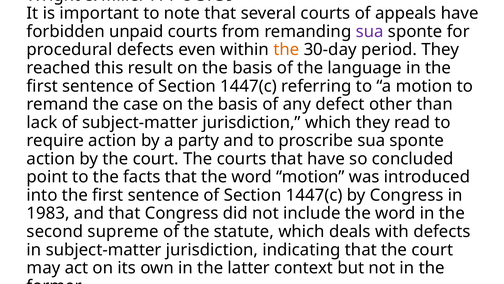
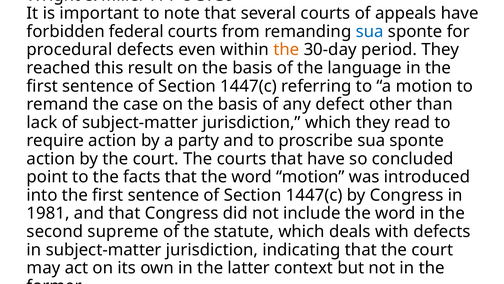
unpaid: unpaid -> federal
sua at (370, 31) colour: purple -> blue
1983: 1983 -> 1981
